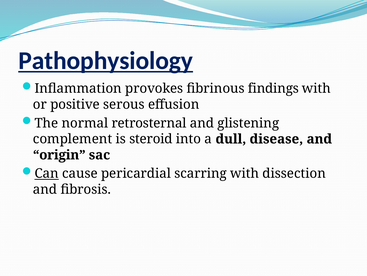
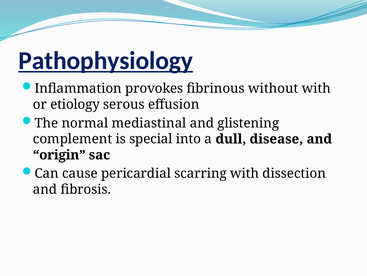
findings: findings -> without
positive: positive -> etiology
retrosternal: retrosternal -> mediastinal
steroid: steroid -> special
Can underline: present -> none
